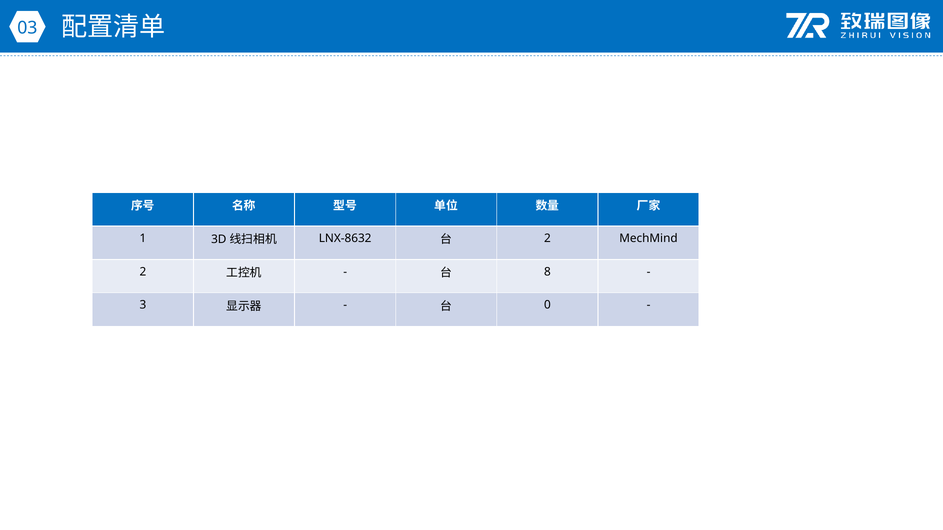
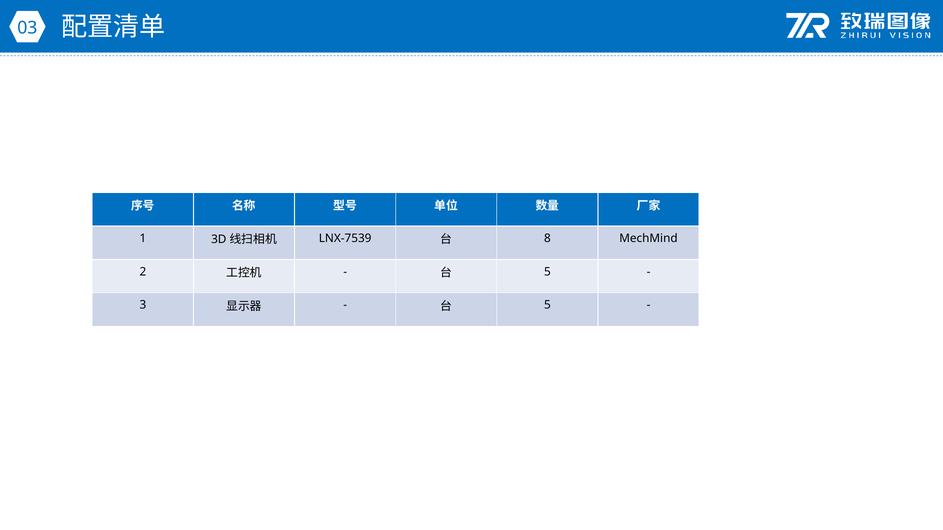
LNX-8632: LNX-8632 -> LNX-7539
2 at (547, 238): 2 -> 8
8 at (547, 272): 8 -> 5
0 at (547, 305): 0 -> 5
